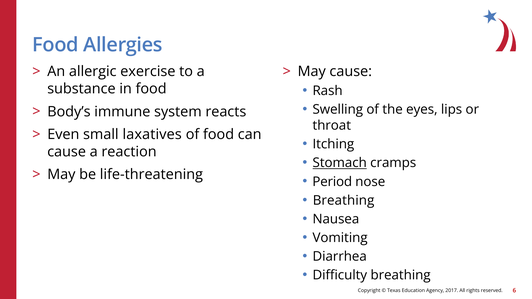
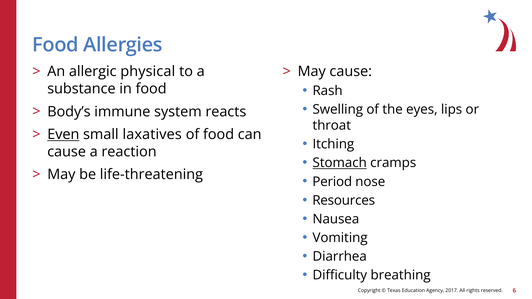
exercise: exercise -> physical
Even underline: none -> present
Breathing at (344, 201): Breathing -> Resources
